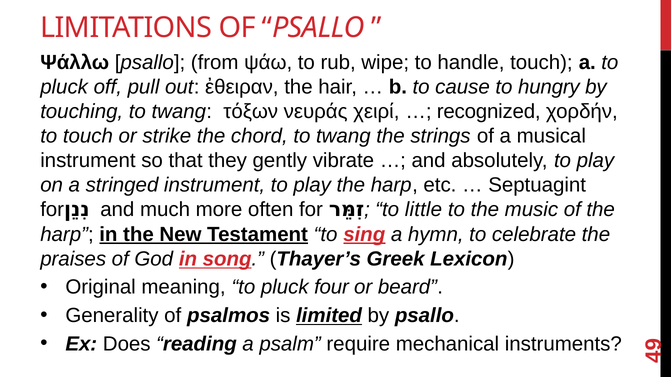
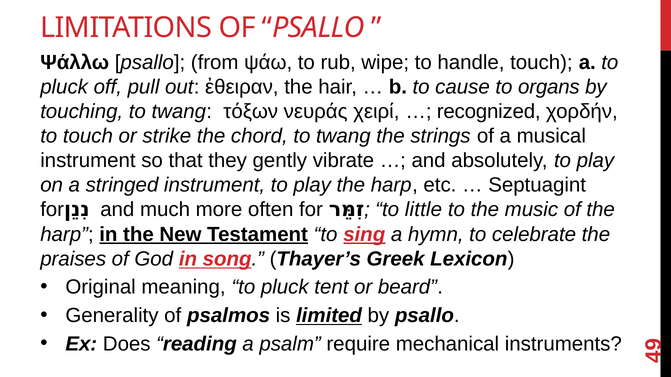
hungry: hungry -> organs
four: four -> tent
